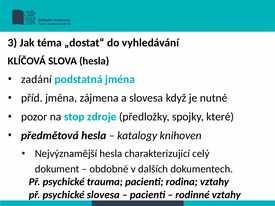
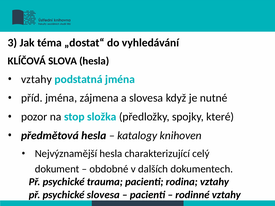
zadání at (36, 79): zadání -> vztahy
zdroje: zdroje -> složka
